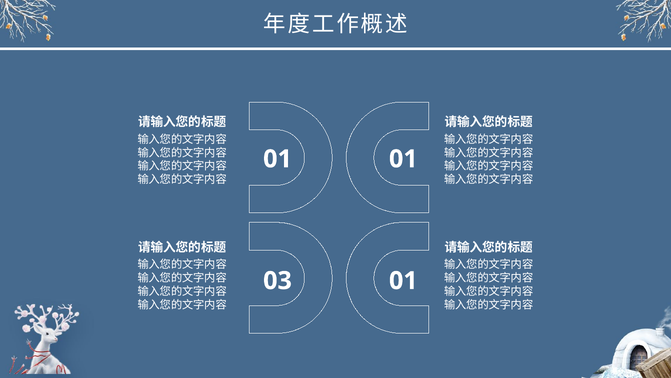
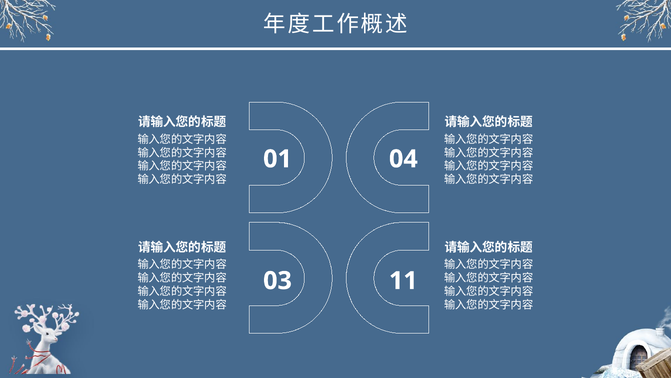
01 01: 01 -> 04
03 01: 01 -> 11
